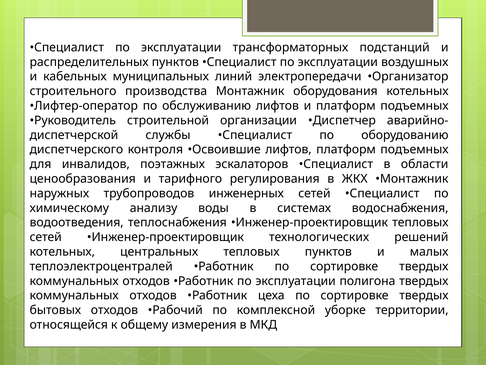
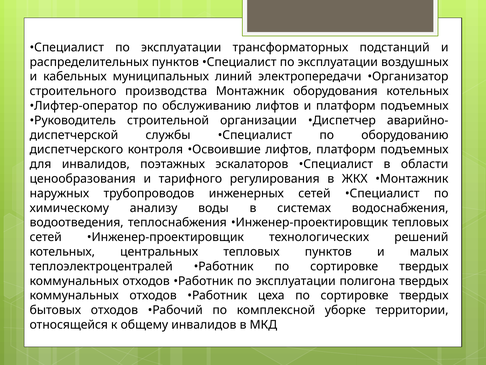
общему измерения: измерения -> инвалидов
